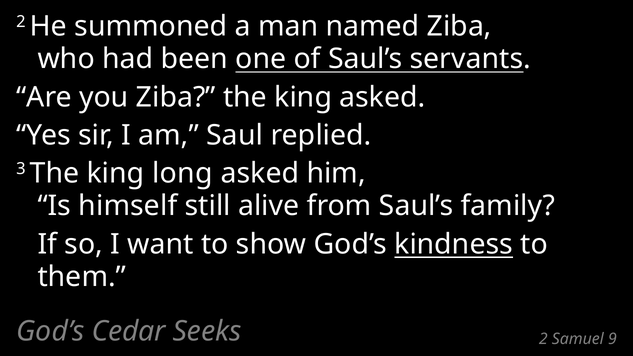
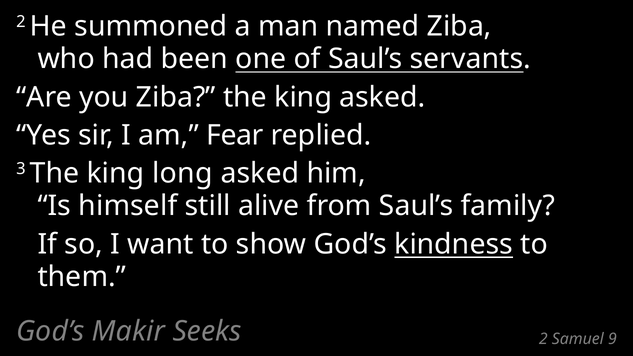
Saul: Saul -> Fear
Cedar: Cedar -> Makir
